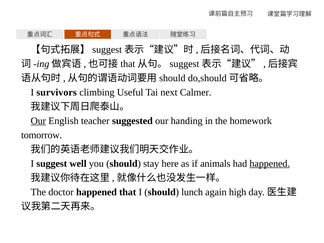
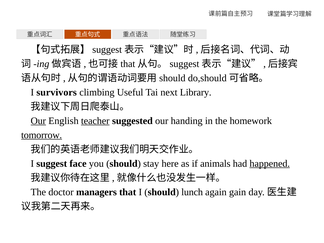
Calmer: Calmer -> Library
teacher underline: none -> present
tomorrow underline: none -> present
well: well -> face
doctor happened: happened -> managers
high: high -> gain
